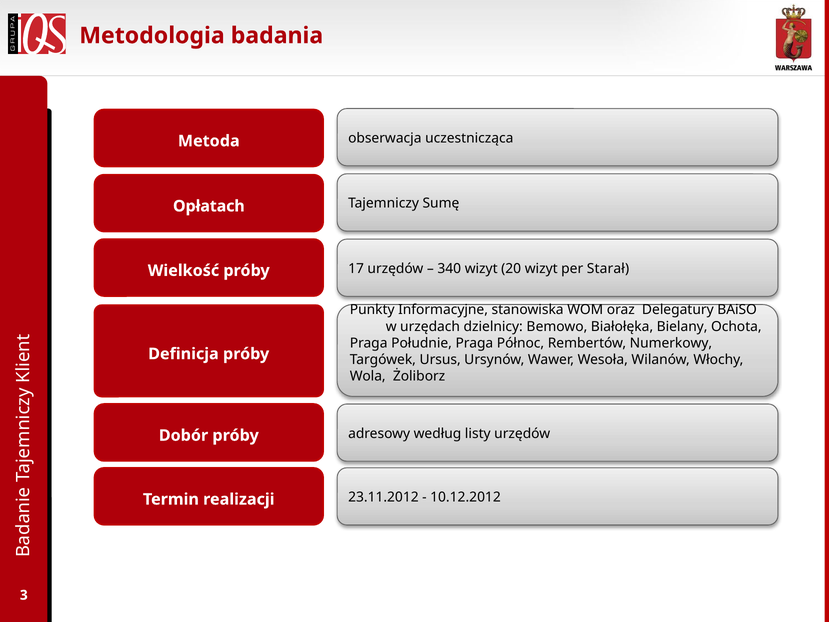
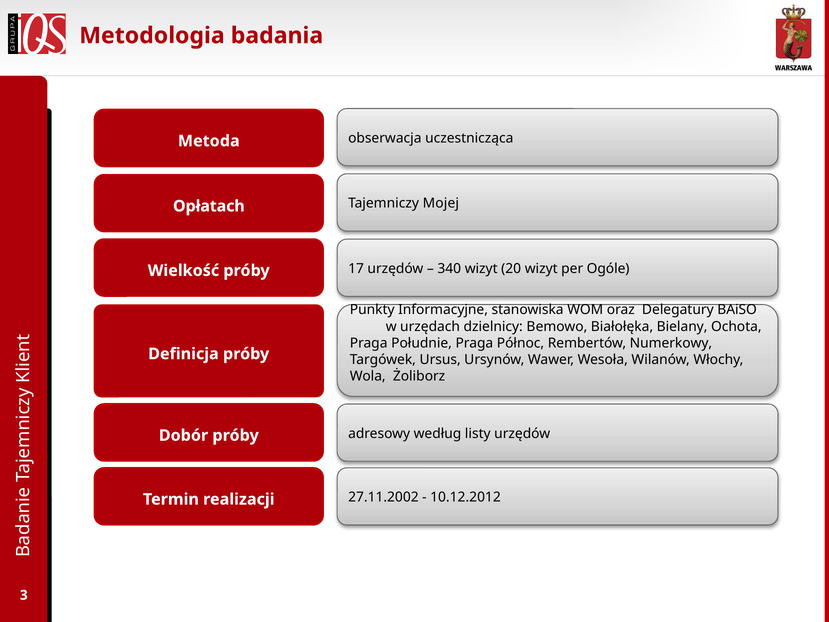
Sumę: Sumę -> Mojej
Starał: Starał -> Ogóle
23.11.2012: 23.11.2012 -> 27.11.2002
